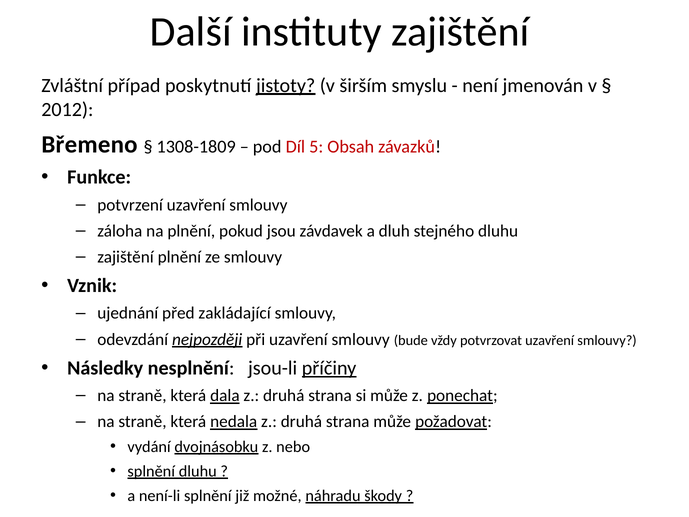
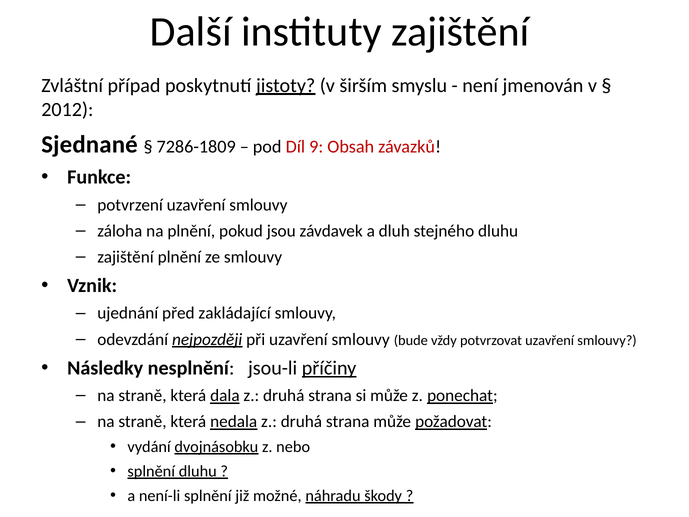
Břemeno: Břemeno -> Sjednané
1308-1809: 1308-1809 -> 7286-1809
5: 5 -> 9
